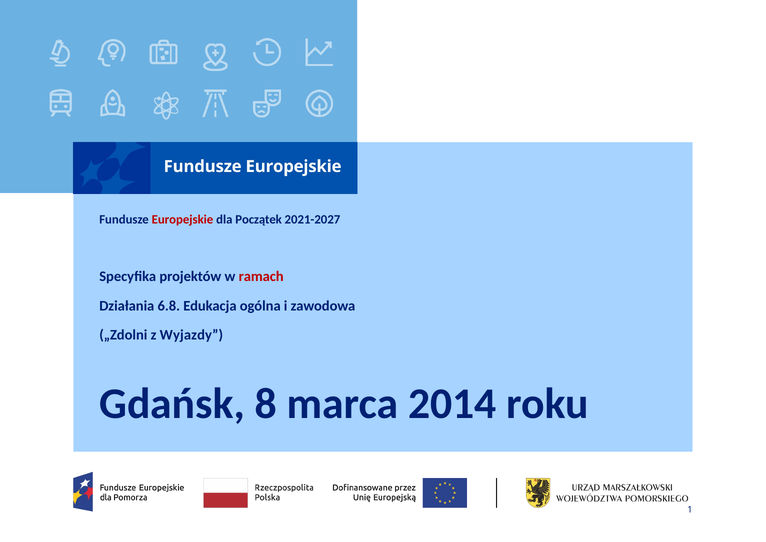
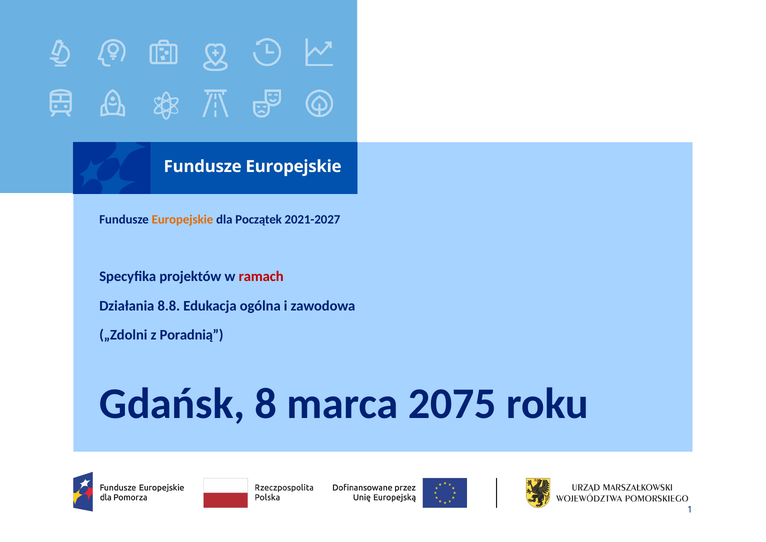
Europejskie colour: red -> orange
6.8: 6.8 -> 8.8
Wyjazdy: Wyjazdy -> Poradnią
2014: 2014 -> 2075
